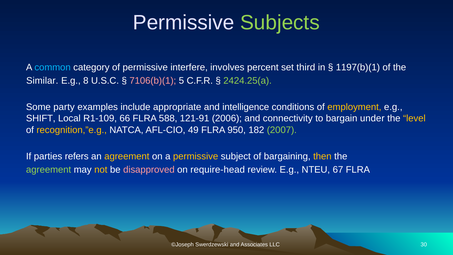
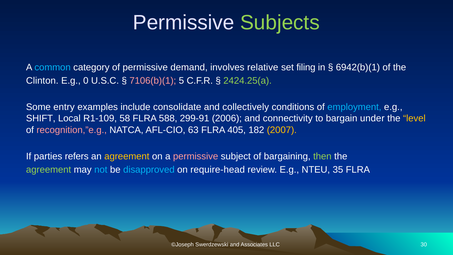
interfere: interfere -> demand
percent: percent -> relative
third: third -> filing
1197(b)(1: 1197(b)(1 -> 6942(b)(1
Similar: Similar -> Clinton
8: 8 -> 0
party: party -> entry
appropriate: appropriate -> consolidate
intelligence: intelligence -> collectively
employment colour: yellow -> light blue
66: 66 -> 58
121-91: 121-91 -> 299-91
recognition,”e.g colour: yellow -> pink
49: 49 -> 63
950: 950 -> 405
2007 colour: light green -> yellow
permissive at (196, 156) colour: yellow -> pink
then colour: yellow -> light green
not colour: yellow -> light blue
disapproved colour: pink -> light blue
67: 67 -> 35
